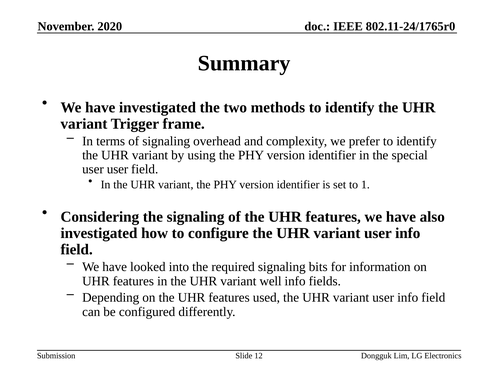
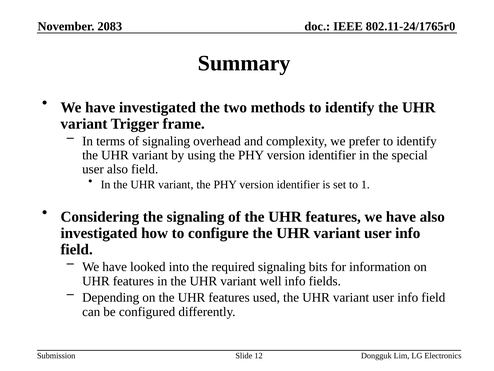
2020: 2020 -> 2083
user user: user -> also
